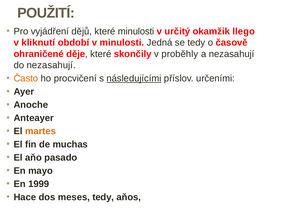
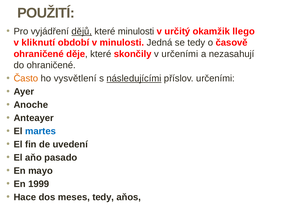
dějů underline: none -> present
v proběhly: proběhly -> určeními
do nezasahují: nezasahují -> ohraničené
procvičení: procvičení -> vysvětlení
martes colour: orange -> blue
muchas: muchas -> uvedení
